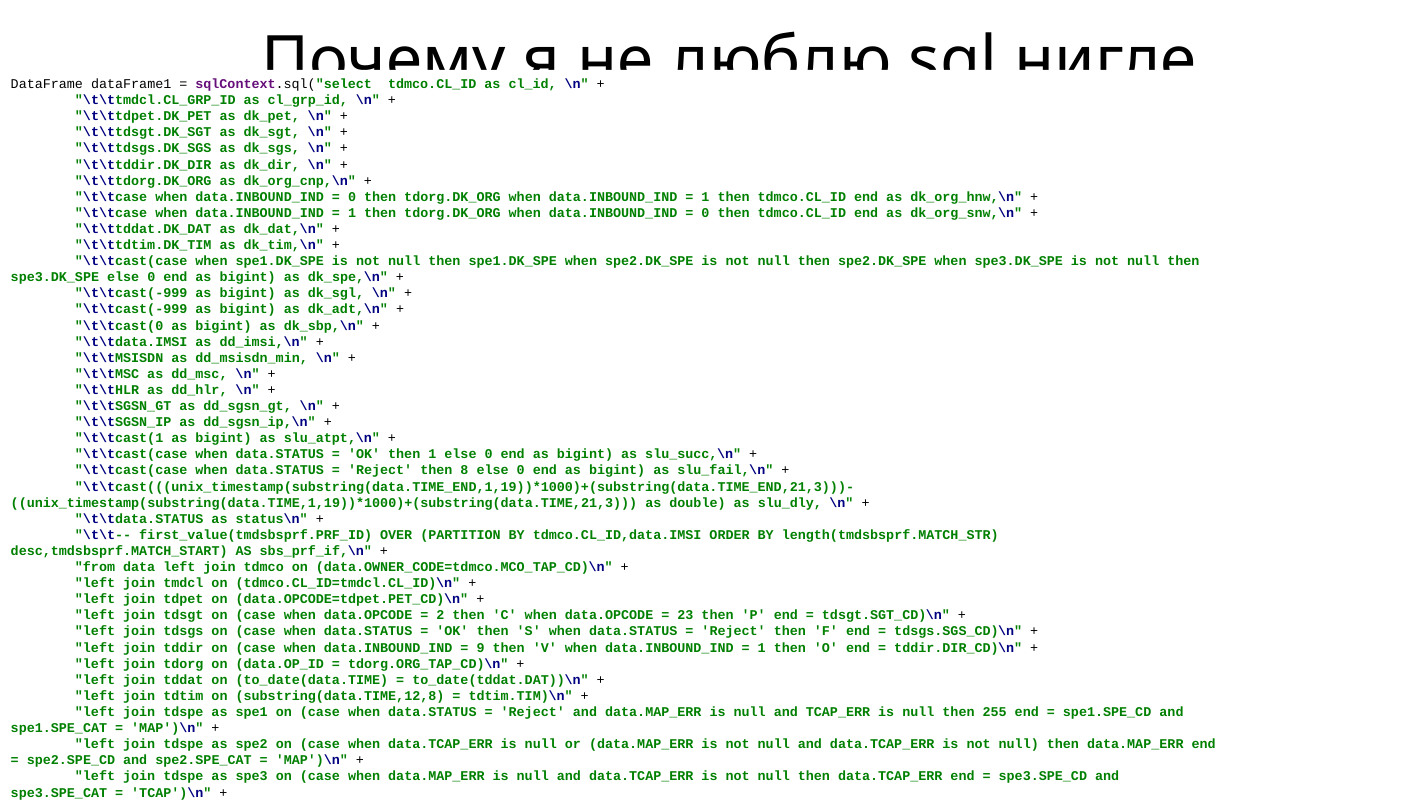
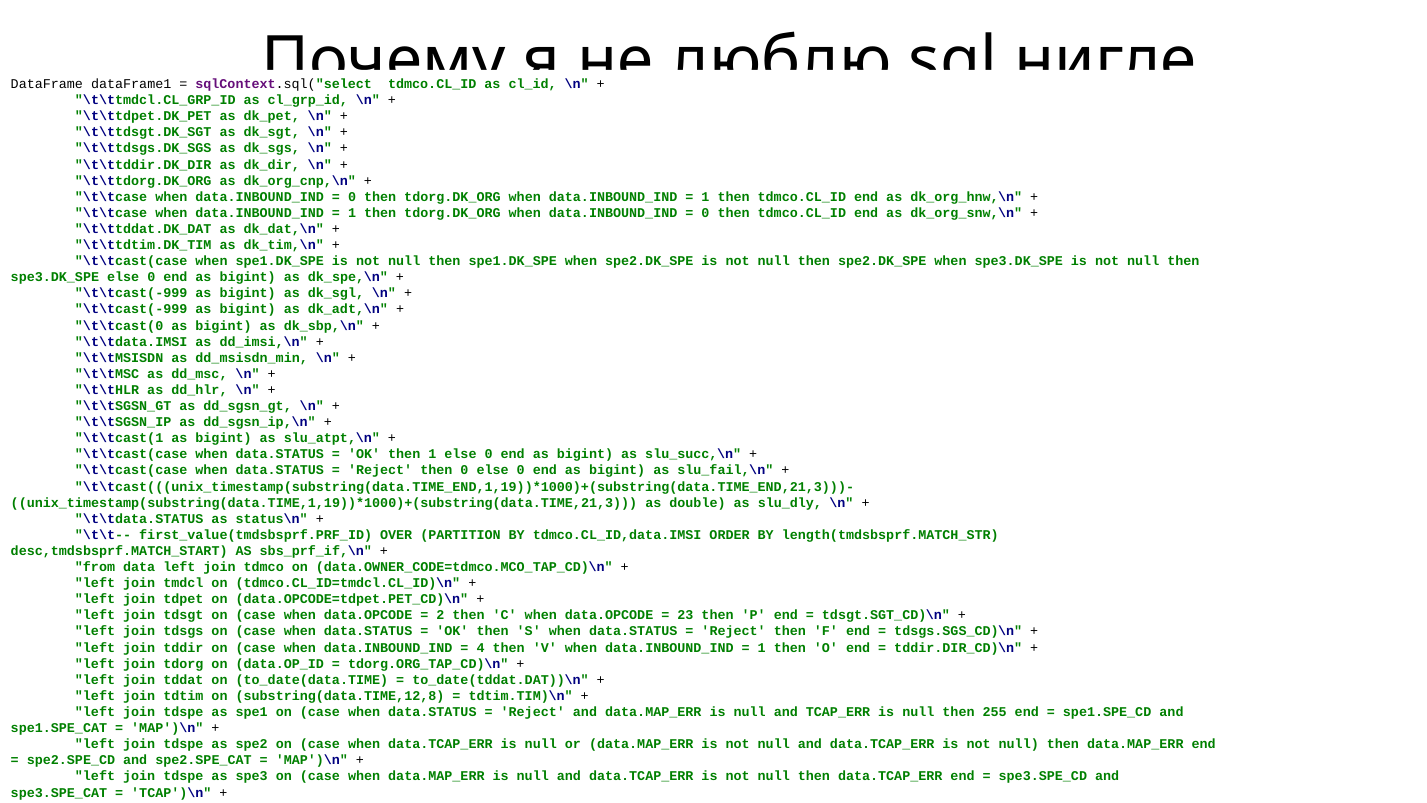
then 8: 8 -> 0
9: 9 -> 4
